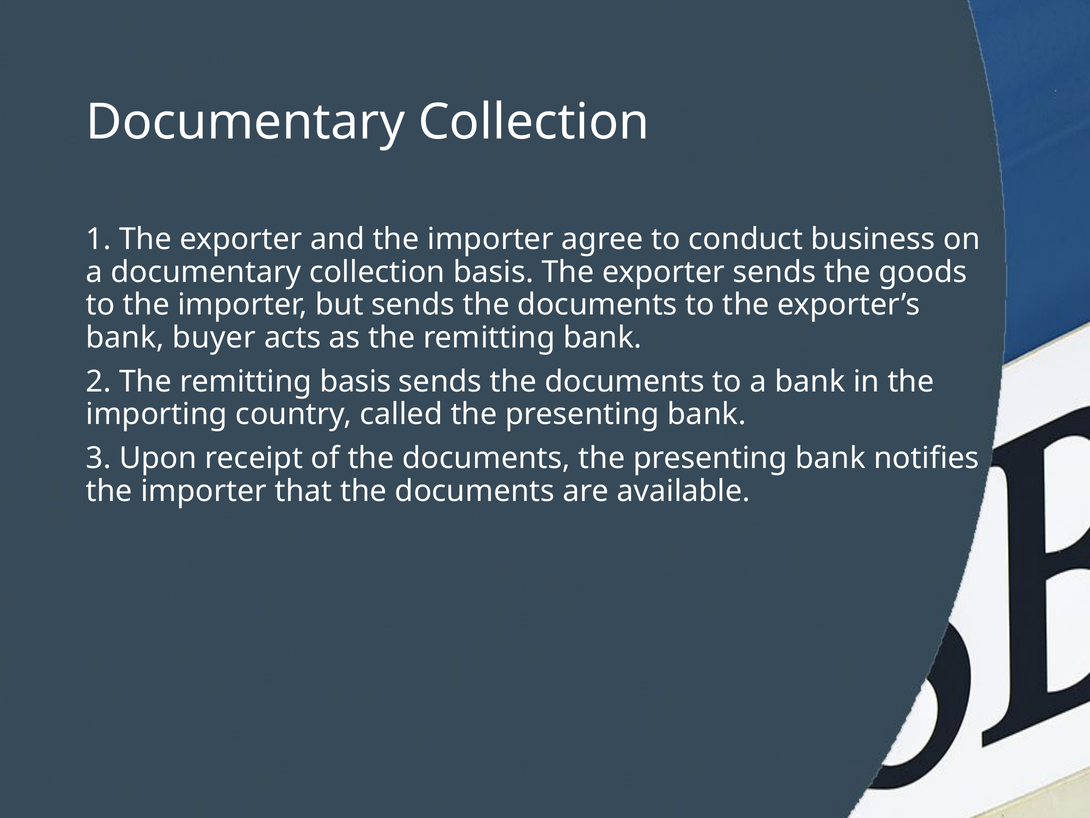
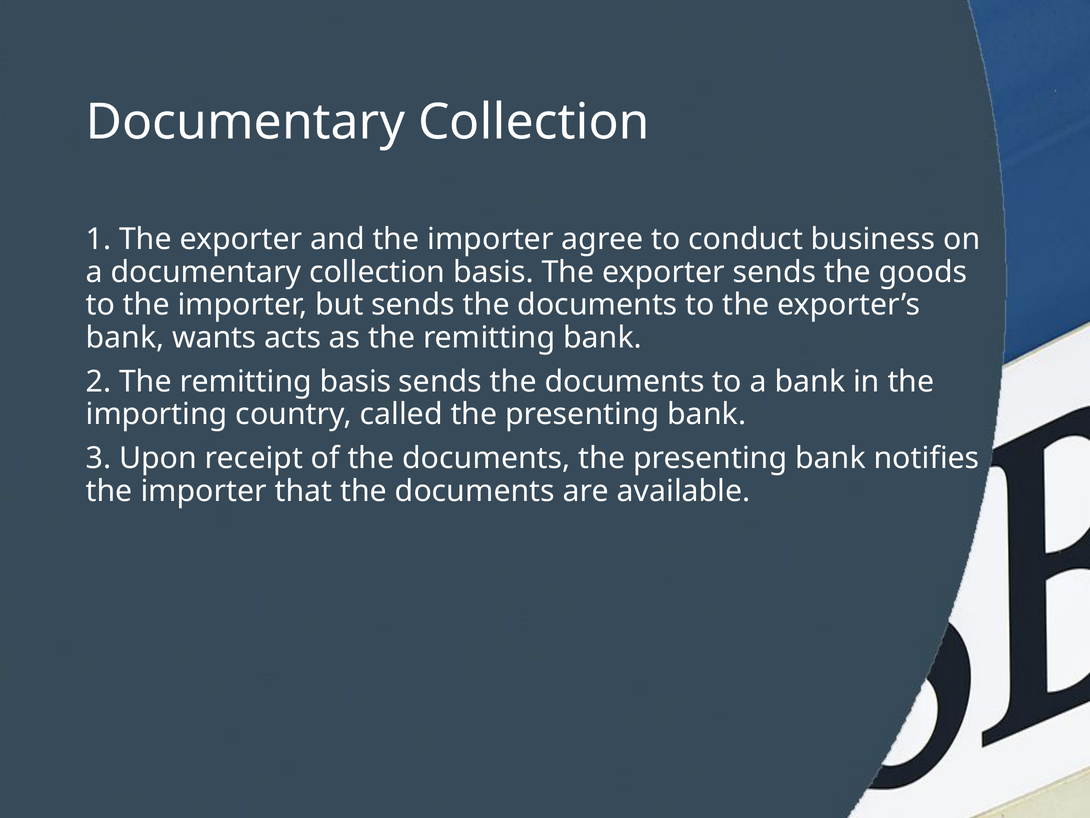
buyer: buyer -> wants
